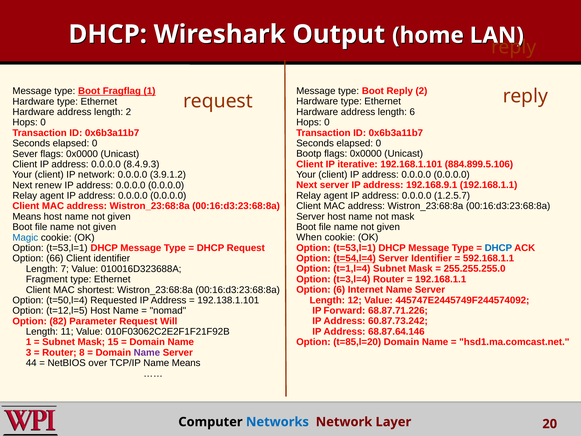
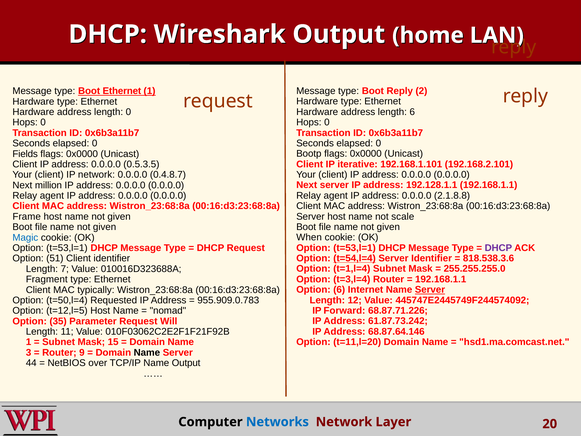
Boot Fragflag: Fragflag -> Ethernet
length 2: 2 -> 0
Sever: Sever -> Fields
884.899.5.106: 884.899.5.106 -> 192.168.2.101
8.4.9.3: 8.4.9.3 -> 0.5.3.5
3.9.1.2: 3.9.1.2 -> 0.4.8.7
192.168.9.1: 192.168.9.1 -> 192.128.1.1
renew: renew -> million
1.2.5.7: 1.2.5.7 -> 2.1.8.8
not mask: mask -> scale
Means at (27, 216): Means -> Frame
DHCP at (498, 248) colour: blue -> purple
592.168.1.1: 592.168.1.1 -> 818.538.3.6
66: 66 -> 51
Server at (430, 290) underline: none -> present
shortest: shortest -> typically
192.138.1.101: 192.138.1.101 -> 955.909.0.783
60.87.73.242: 60.87.73.242 -> 61.87.73.242
82: 82 -> 35
t=85,l=20: t=85,l=20 -> t=11,l=20
8: 8 -> 9
Name at (147, 352) colour: purple -> black
Name Means: Means -> Output
